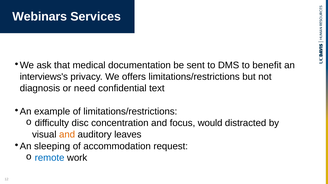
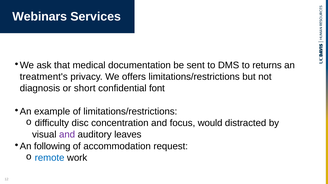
benefit: benefit -> returns
interviews's: interviews's -> treatment's
need: need -> short
text: text -> font
and at (67, 135) colour: orange -> purple
sleeping: sleeping -> following
